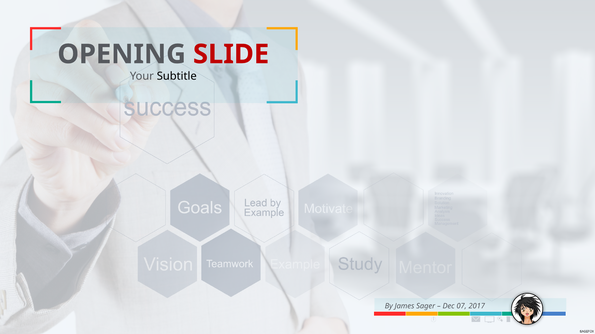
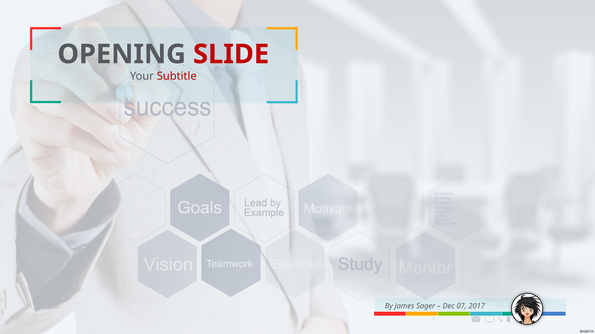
Subtitle colour: black -> red
